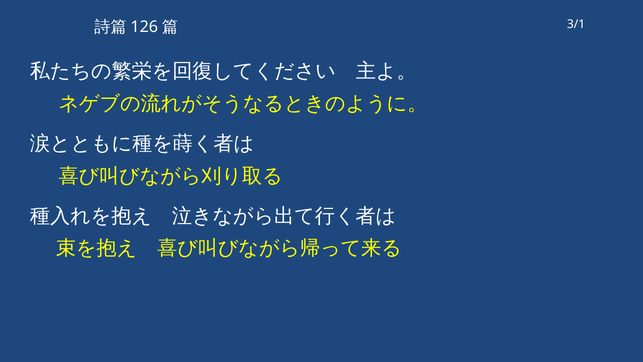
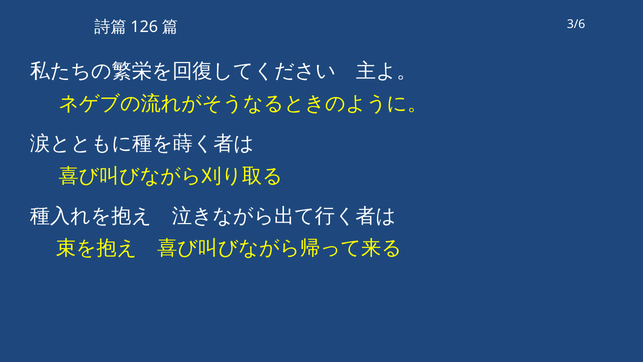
3/1: 3/1 -> 3/6
